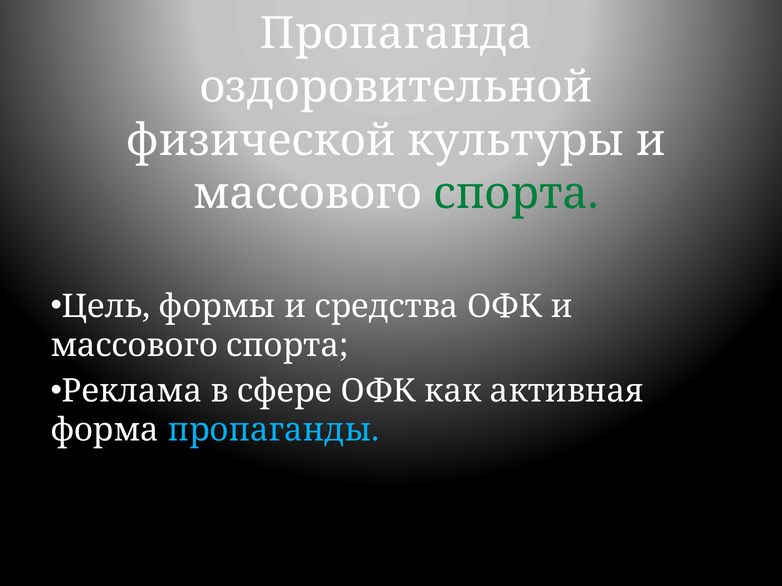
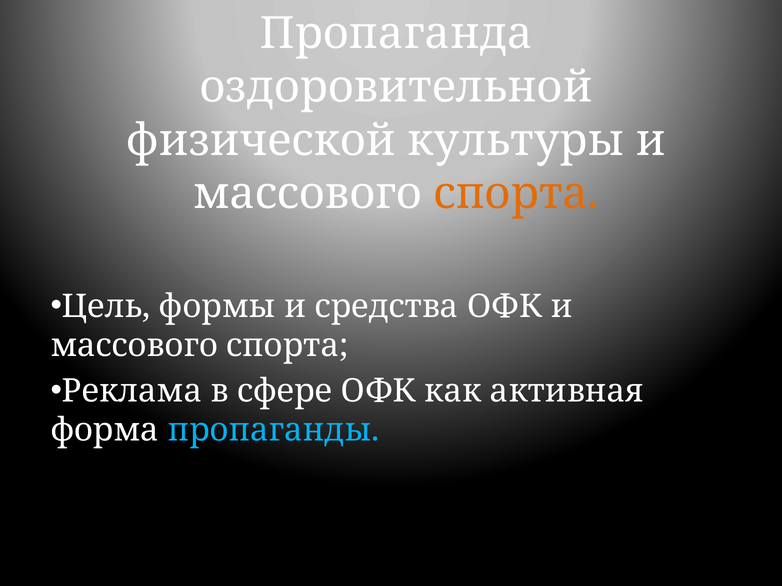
спорта at (516, 194) colour: green -> orange
